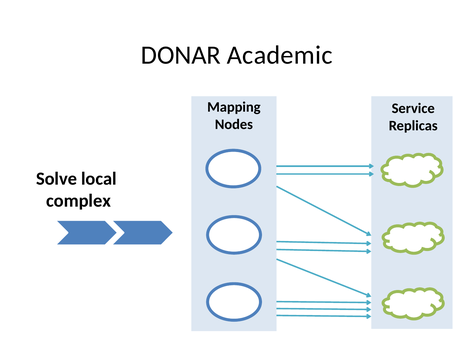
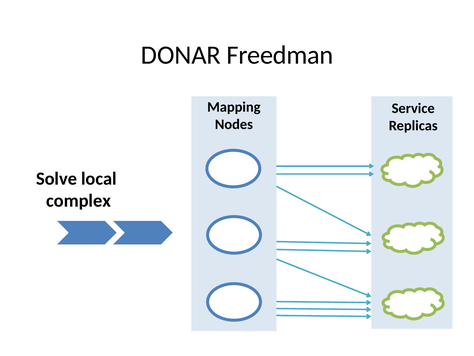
Academic: Academic -> Freedman
